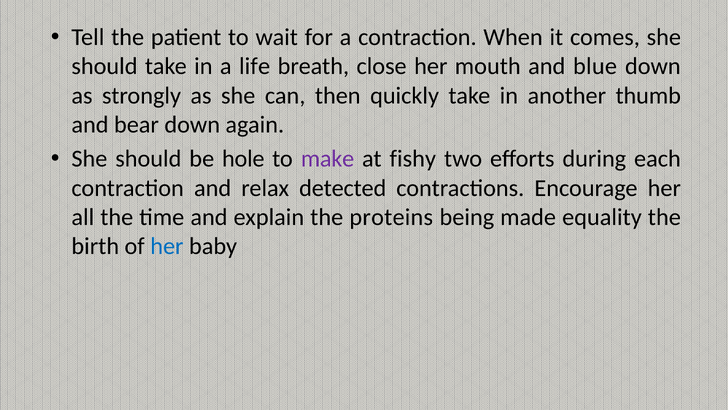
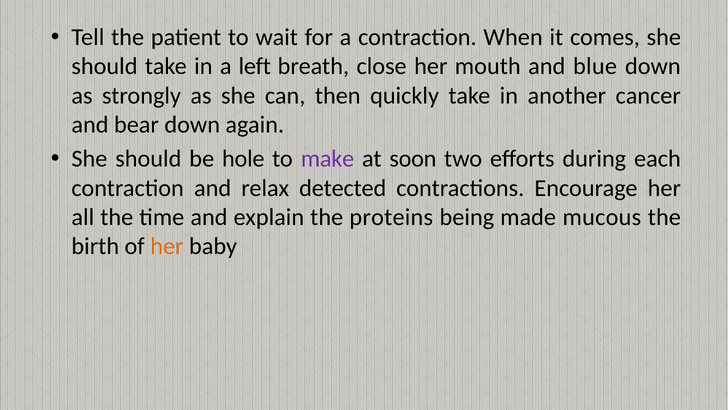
life: life -> left
thumb: thumb -> cancer
fishy: fishy -> soon
equality: equality -> mucous
her at (167, 246) colour: blue -> orange
